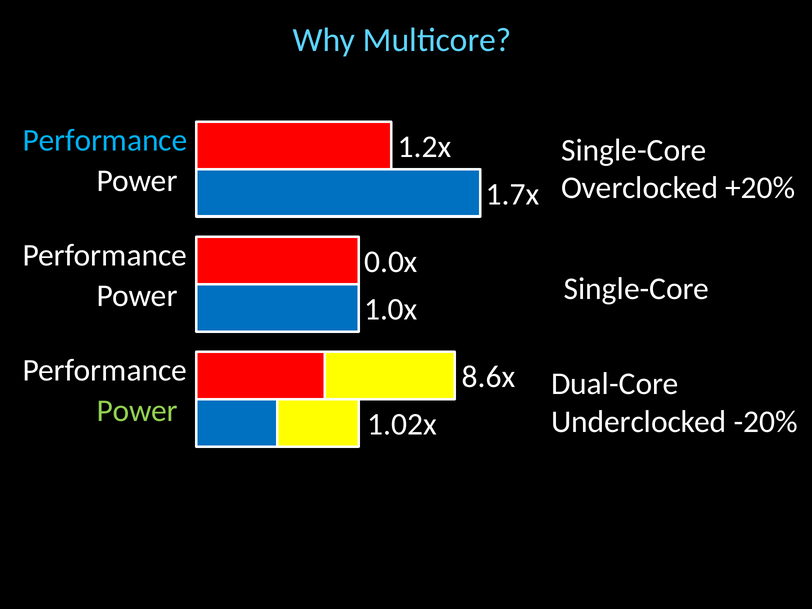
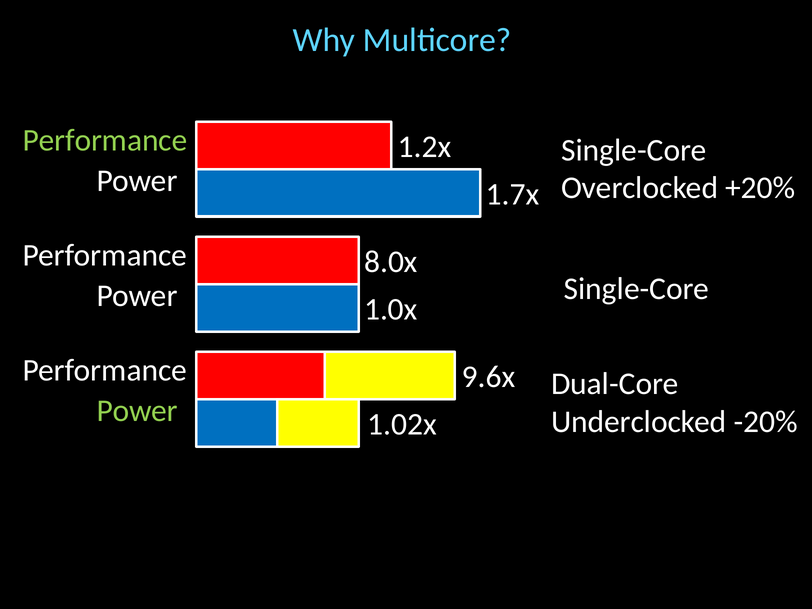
Performance at (105, 140) colour: light blue -> light green
0.0x: 0.0x -> 8.0x
8.6x: 8.6x -> 9.6x
